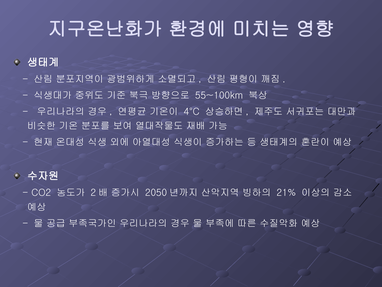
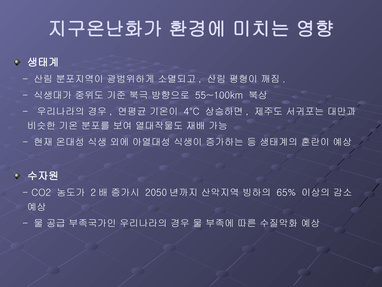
21%: 21% -> 65%
